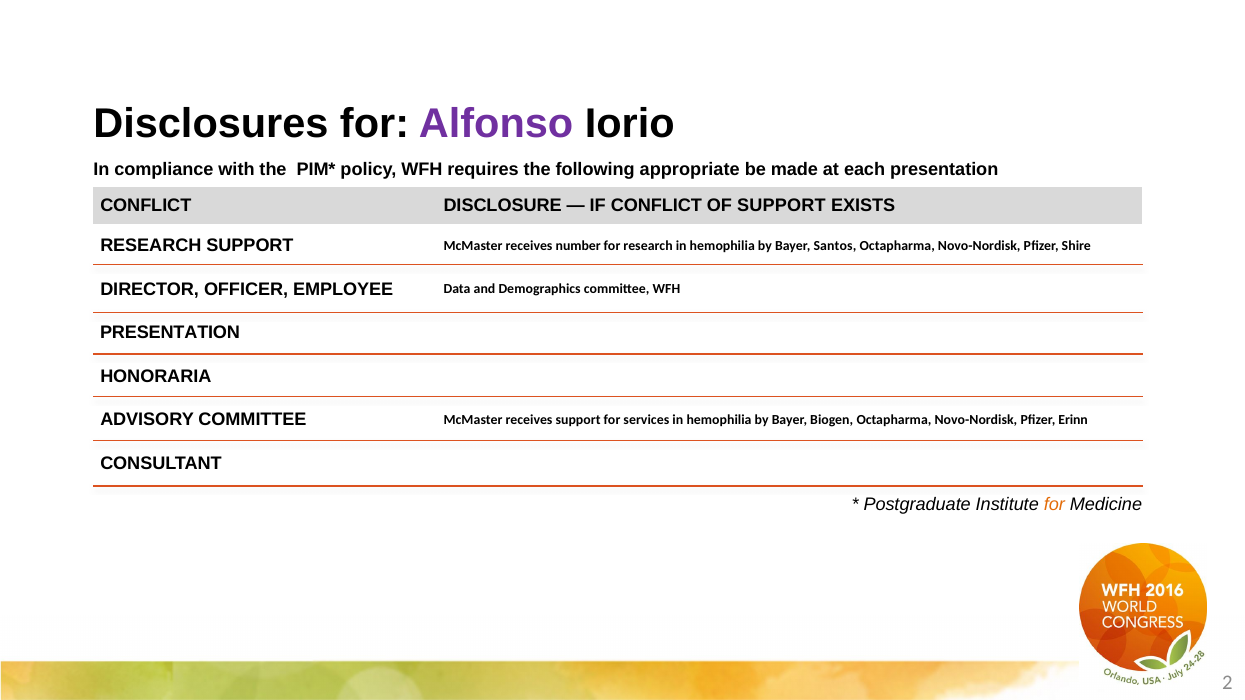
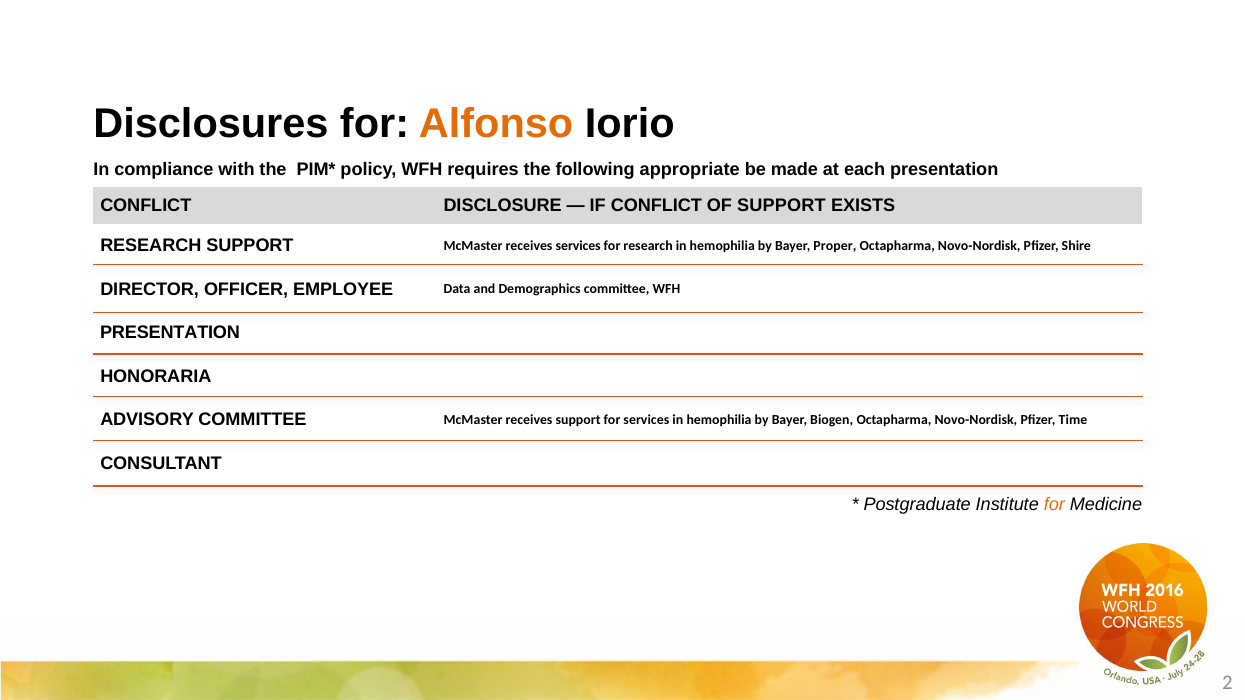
Alfonso colour: purple -> orange
receives number: number -> services
Santos: Santos -> Proper
Erinn: Erinn -> Time
